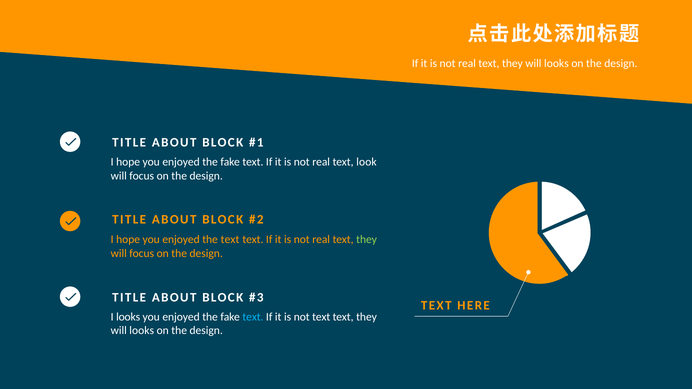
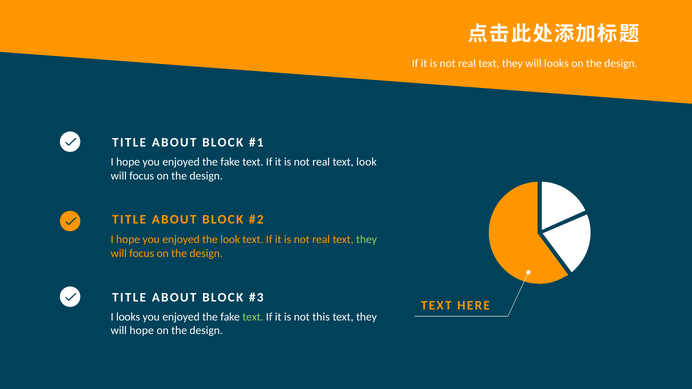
the text: text -> look
text at (253, 317) colour: light blue -> light green
not text: text -> this
looks at (142, 331): looks -> hope
